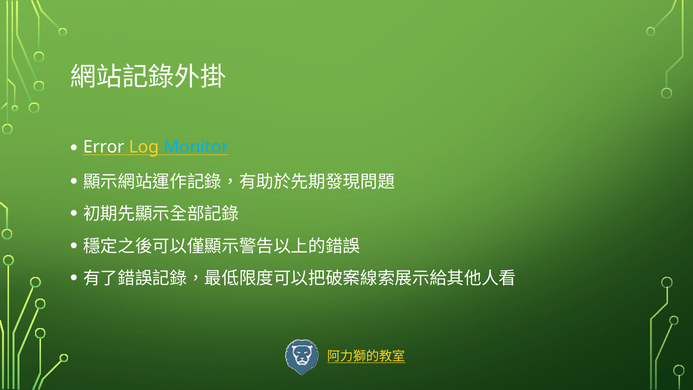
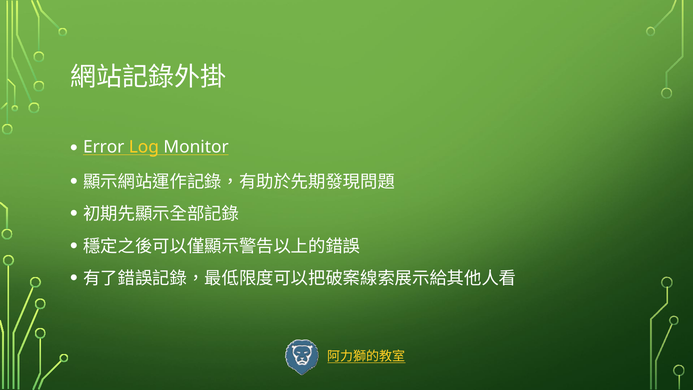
Monitor colour: light blue -> white
